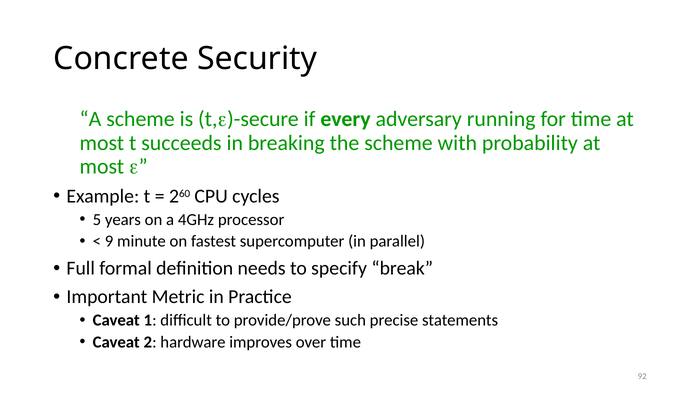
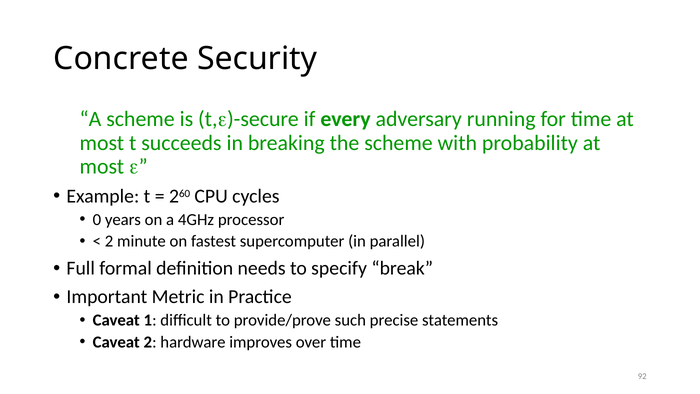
5: 5 -> 0
9 at (109, 241): 9 -> 2
